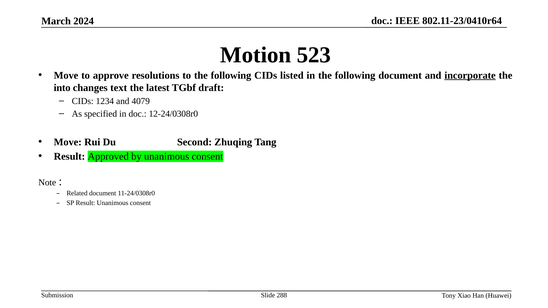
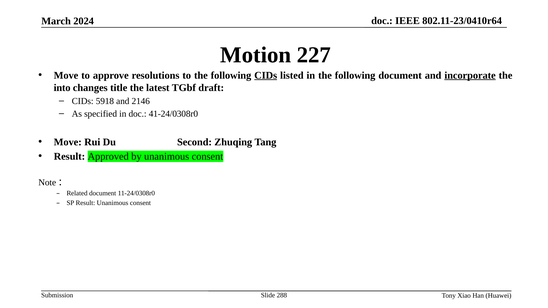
523: 523 -> 227
CIDs at (266, 75) underline: none -> present
text: text -> title
1234: 1234 -> 5918
4079: 4079 -> 2146
12-24/0308r0: 12-24/0308r0 -> 41-24/0308r0
